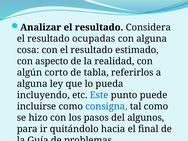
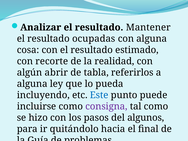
Considera: Considera -> Mantener
aspecto: aspecto -> recorte
corto: corto -> abrir
consigna colour: blue -> purple
